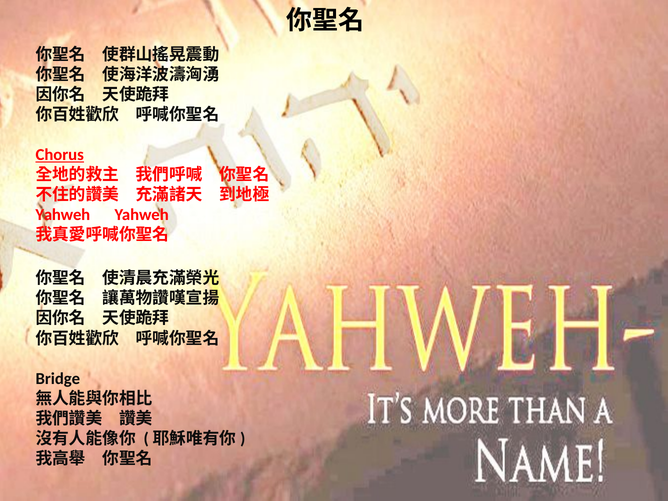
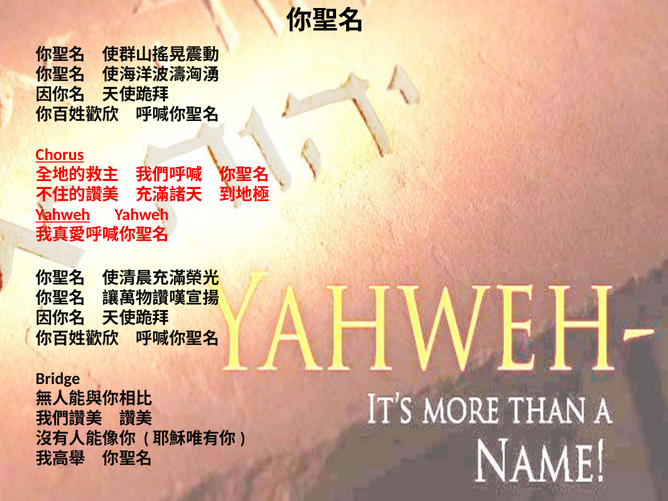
Yahweh at (63, 215) underline: none -> present
